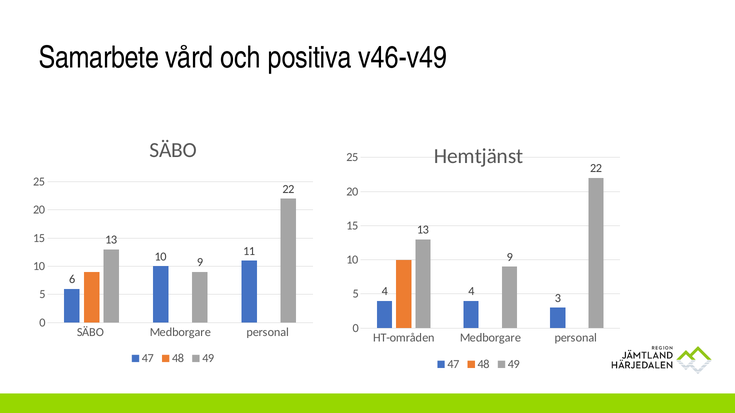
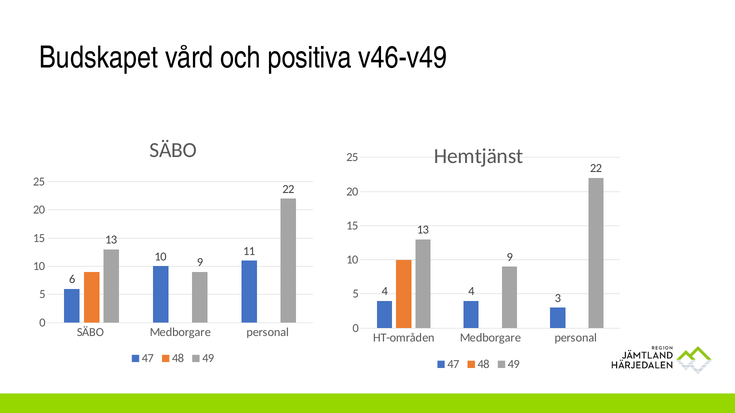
Samarbete: Samarbete -> Budskapet
